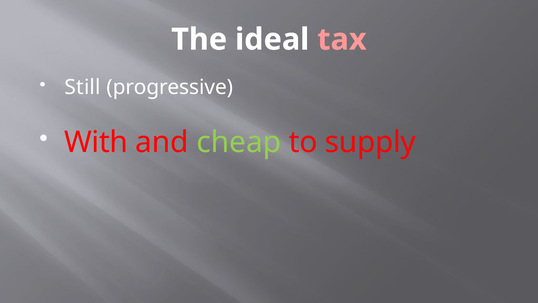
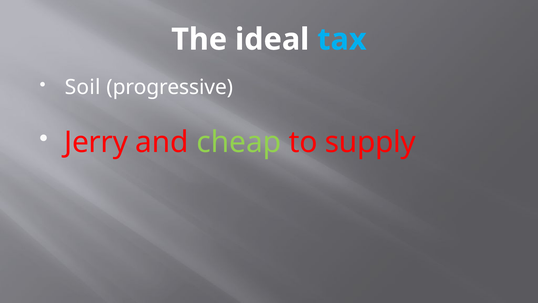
tax colour: pink -> light blue
Still: Still -> Soil
With: With -> Jerry
